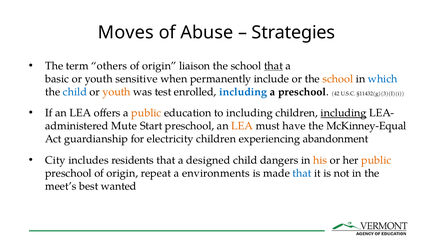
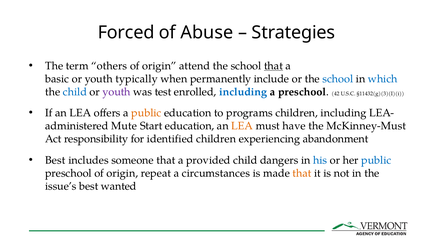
Moves: Moves -> Forced
liaison: liaison -> attend
sensitive: sensitive -> typically
school at (338, 79) colour: orange -> blue
youth at (117, 92) colour: orange -> purple
to including: including -> programs
including at (344, 113) underline: present -> none
Start preschool: preschool -> education
McKinney-Equal: McKinney-Equal -> McKinney-Must
guardianship: guardianship -> responsibility
electricity: electricity -> identified
City at (55, 160): City -> Best
residents: residents -> someone
designed: designed -> provided
his colour: orange -> blue
public at (376, 160) colour: orange -> blue
environments: environments -> circumstances
that at (302, 173) colour: blue -> orange
meet’s: meet’s -> issue’s
